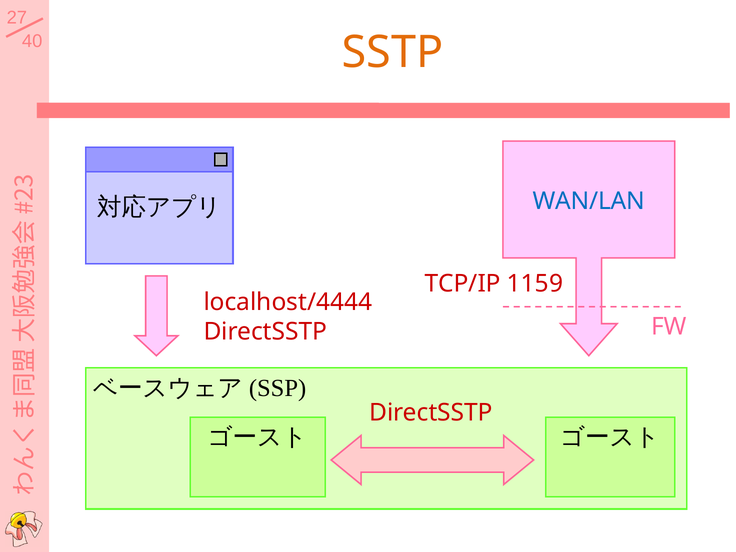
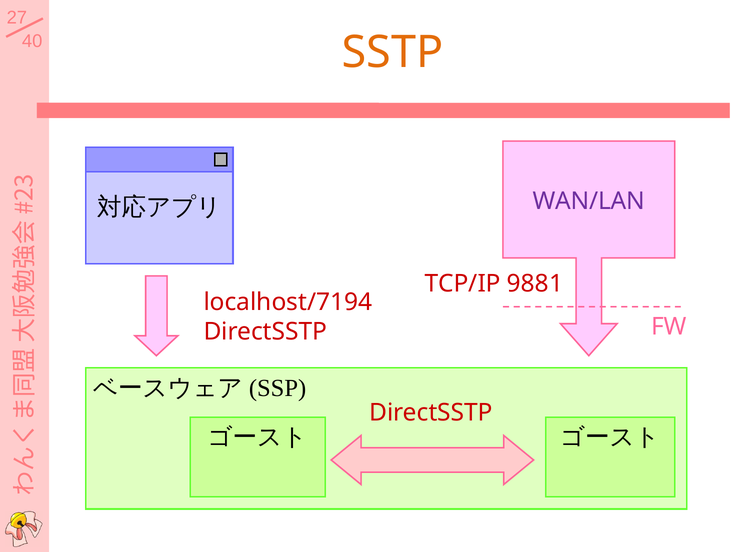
WAN/LAN colour: blue -> purple
1159: 1159 -> 9881
localhost/4444: localhost/4444 -> localhost/7194
